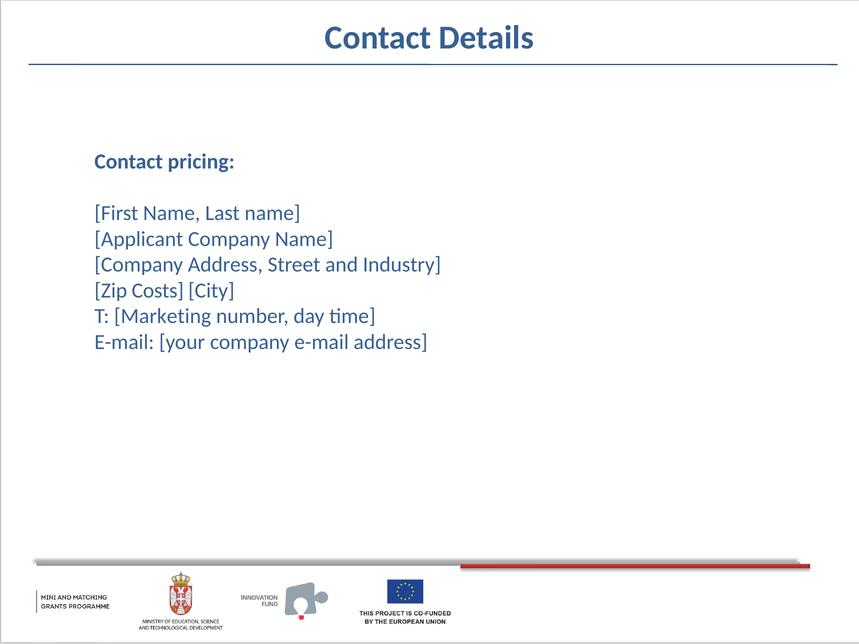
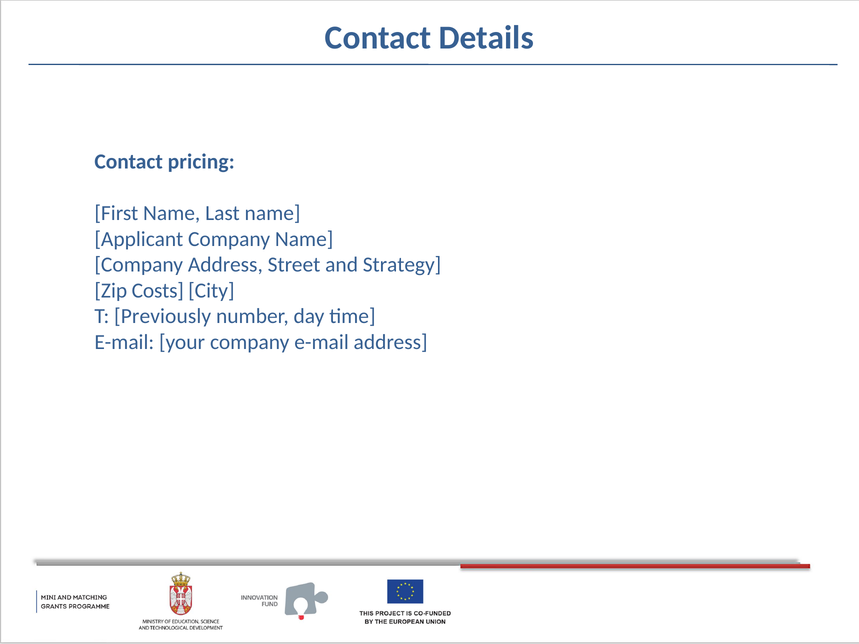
Industry: Industry -> Strategy
Marketing: Marketing -> Previously
